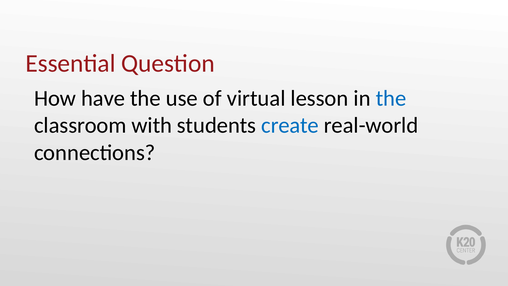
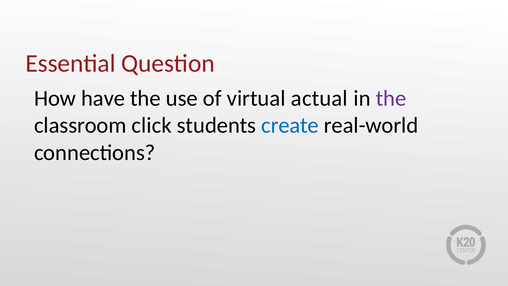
lesson: lesson -> actual
the at (391, 98) colour: blue -> purple
with: with -> click
